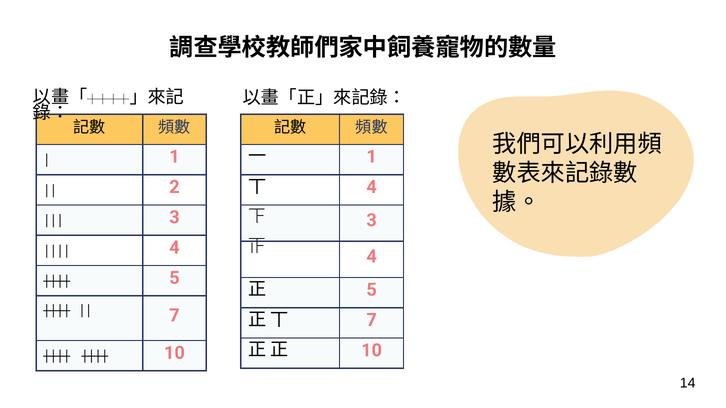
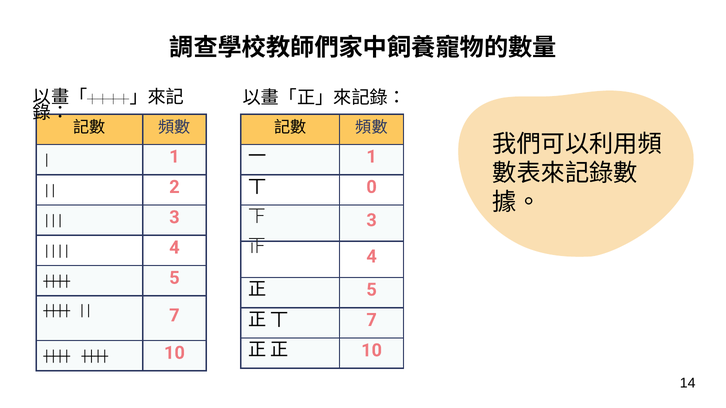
4 at (372, 187): 4 -> 0
